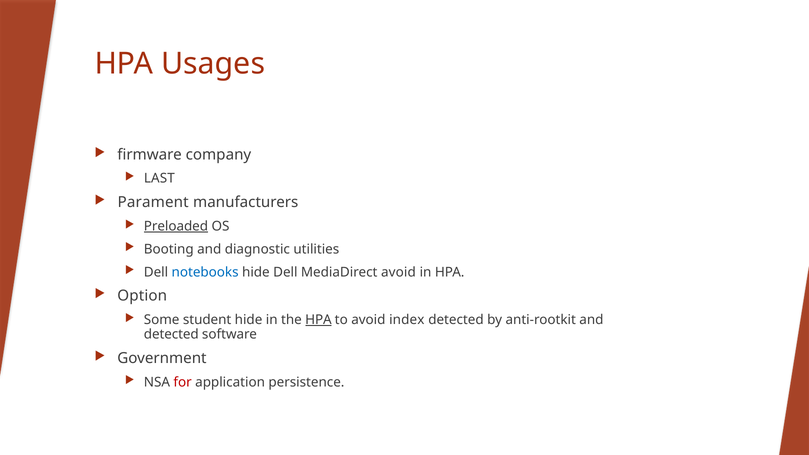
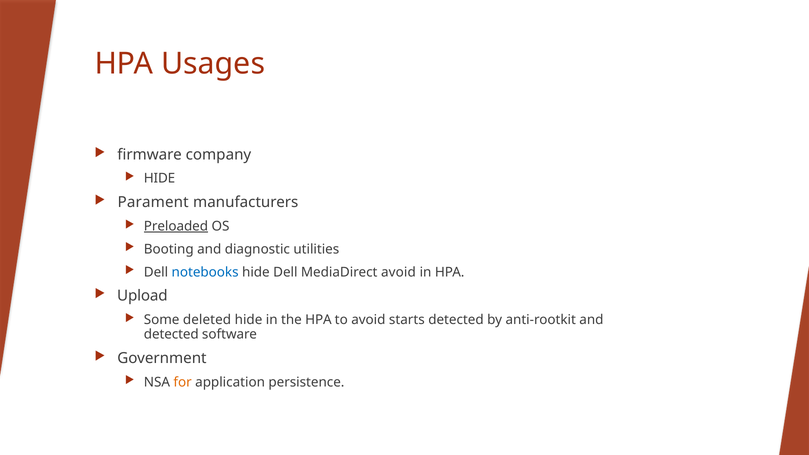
LAST at (159, 178): LAST -> HIDE
Option: Option -> Upload
student: student -> deleted
HPA at (318, 320) underline: present -> none
index: index -> starts
for colour: red -> orange
